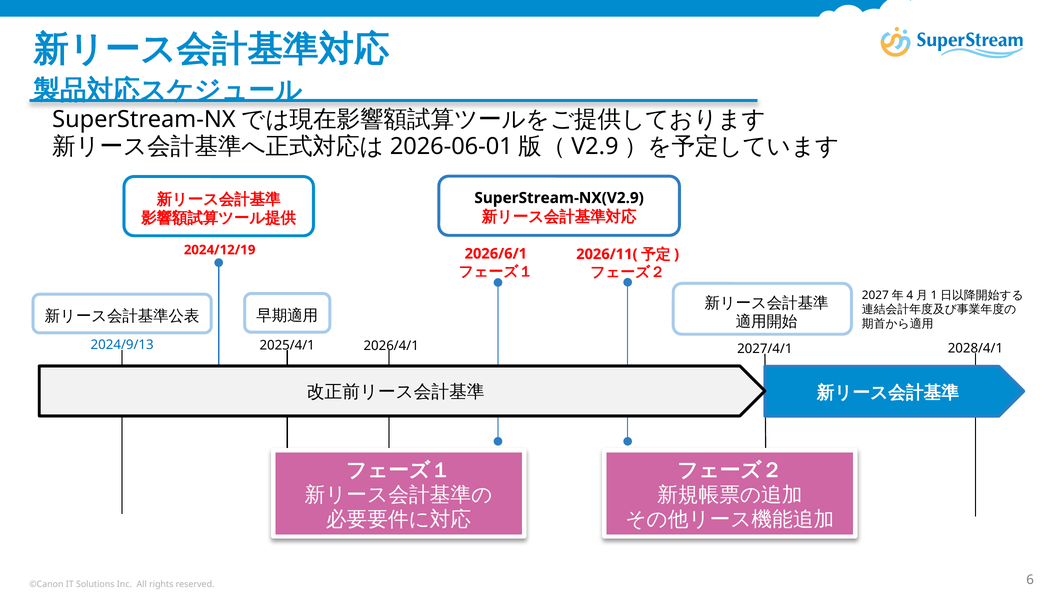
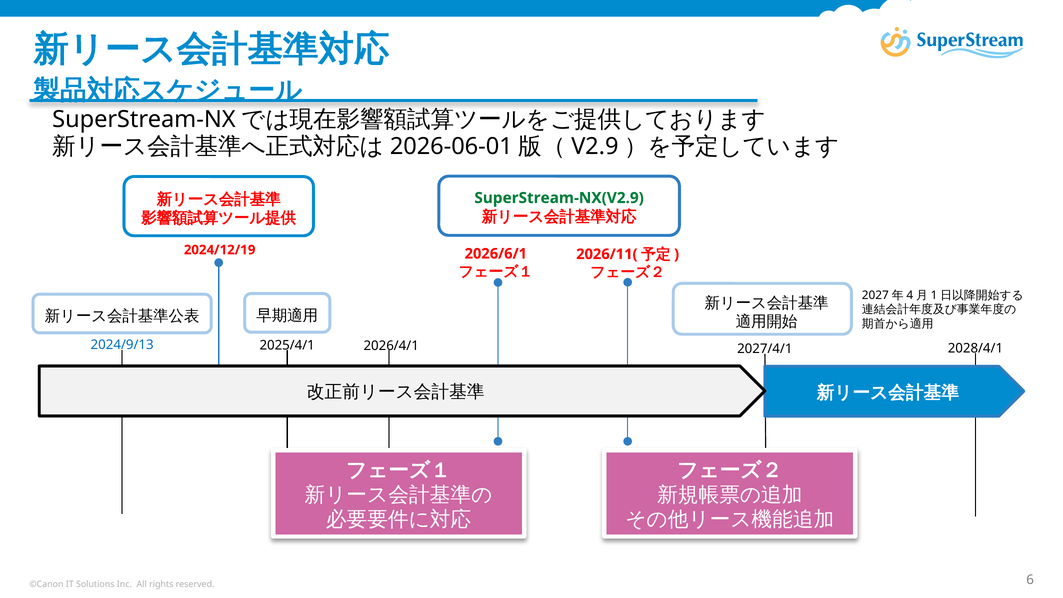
SuperStream-NX(V2.9 colour: black -> green
